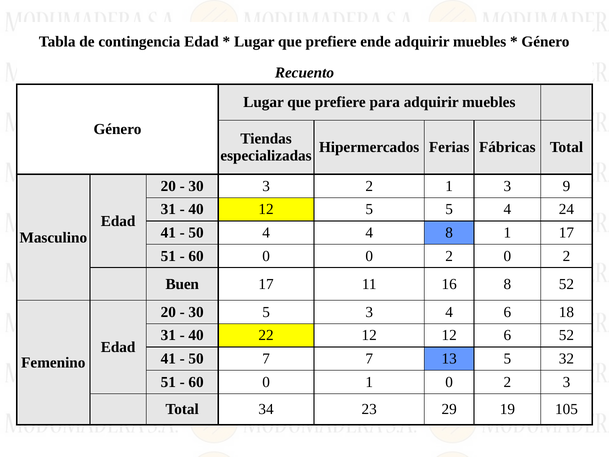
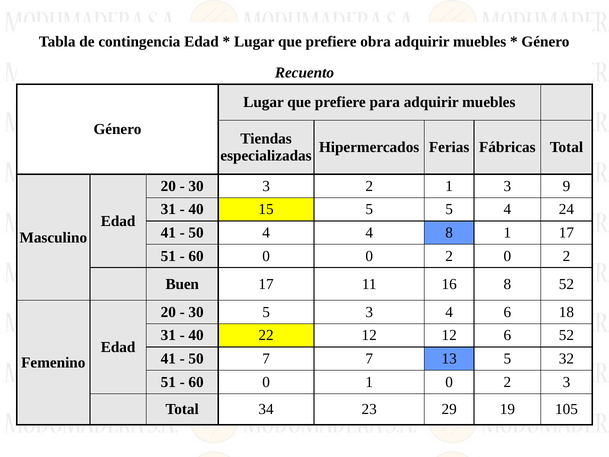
ende: ende -> obra
40 12: 12 -> 15
